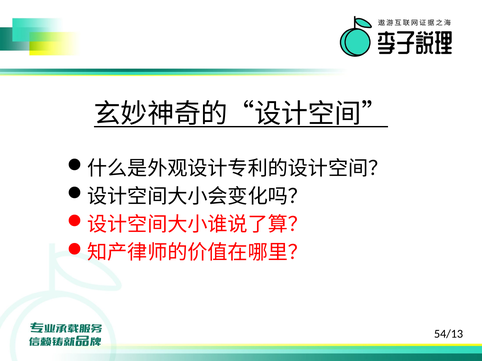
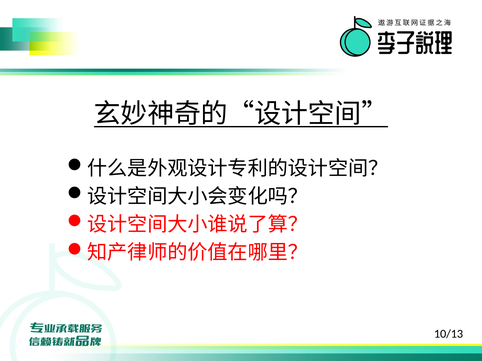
54/13: 54/13 -> 10/13
